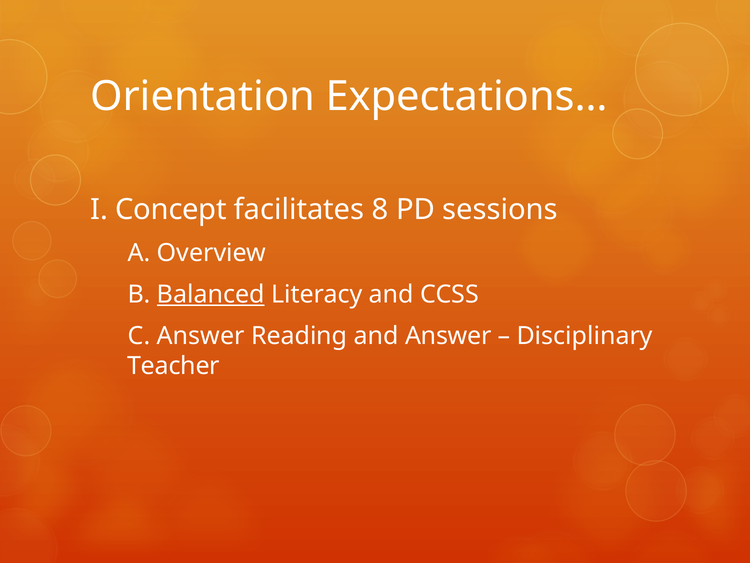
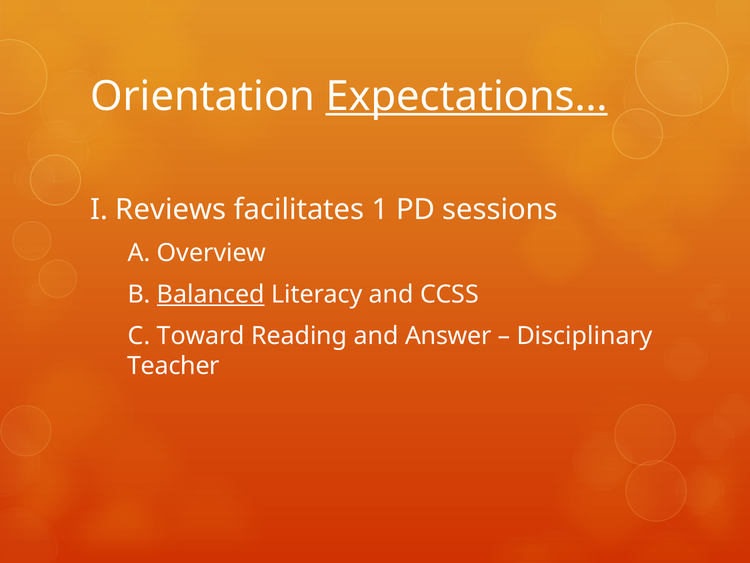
Expectations… underline: none -> present
Concept: Concept -> Reviews
8: 8 -> 1
C Answer: Answer -> Toward
